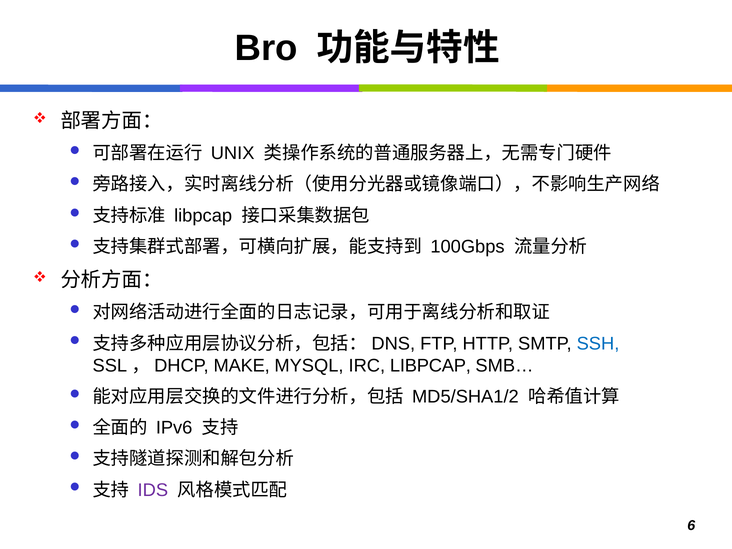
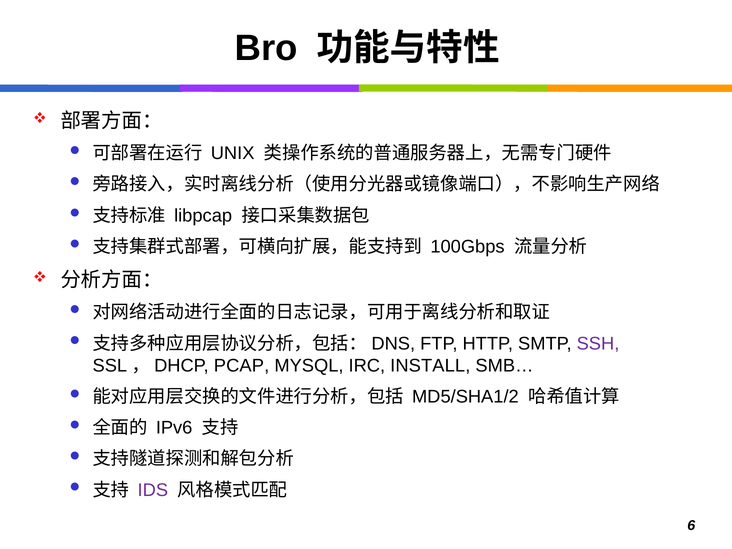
SSH colour: blue -> purple
MAKE: MAKE -> PCAP
IRC LIBPCAP: LIBPCAP -> INSTALL
